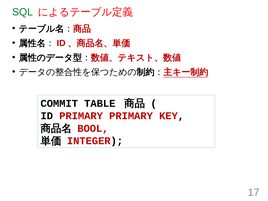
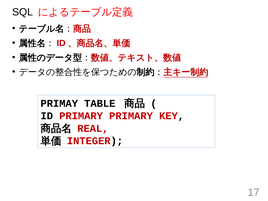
SQL colour: green -> black
COMMIT: COMMIT -> PRIMAY
BOOL: BOOL -> REAL
